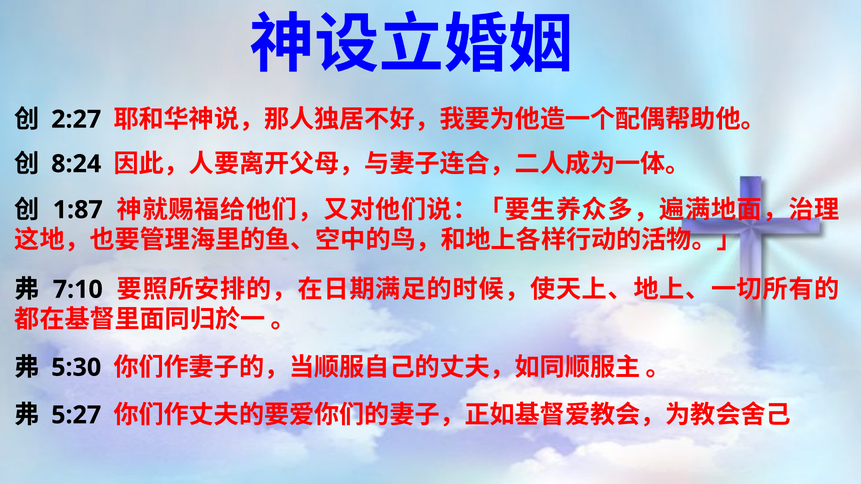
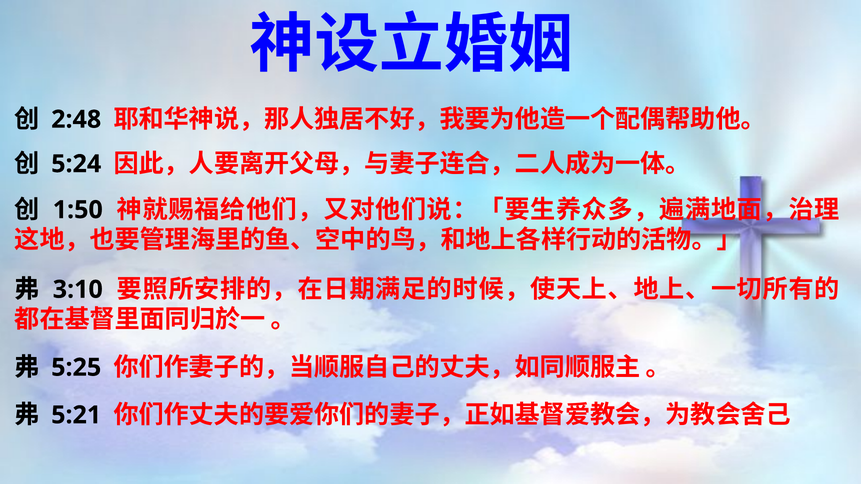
2:27: 2:27 -> 2:48
8:24: 8:24 -> 5:24
1:87: 1:87 -> 1:50
7:10: 7:10 -> 3:10
5:30: 5:30 -> 5:25
5:27: 5:27 -> 5:21
